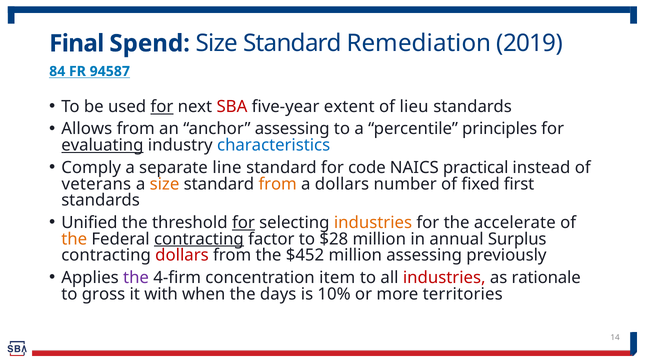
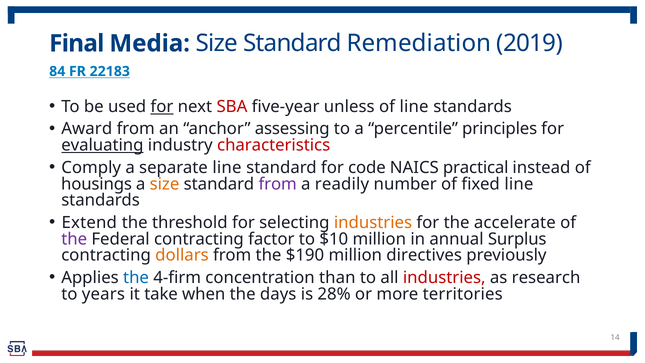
Spend: Spend -> Media
94587: 94587 -> 22183
extent: extent -> unless
of lieu: lieu -> line
Allows: Allows -> Award
characteristics colour: blue -> red
veterans: veterans -> housings
from at (278, 184) colour: orange -> purple
a dollars: dollars -> readily
fixed first: first -> line
Unified: Unified -> Extend
for at (243, 223) underline: present -> none
the at (74, 239) colour: orange -> purple
contracting at (199, 239) underline: present -> none
$28: $28 -> $10
dollars at (182, 255) colour: red -> orange
$452: $452 -> $190
million assessing: assessing -> directives
the at (136, 278) colour: purple -> blue
item: item -> than
rationale: rationale -> research
gross: gross -> years
with: with -> take
10%: 10% -> 28%
